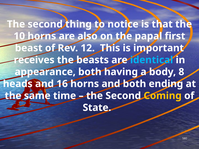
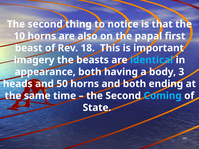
12: 12 -> 18
receives: receives -> imagery
8: 8 -> 3
16: 16 -> 50
Coming colour: yellow -> light blue
